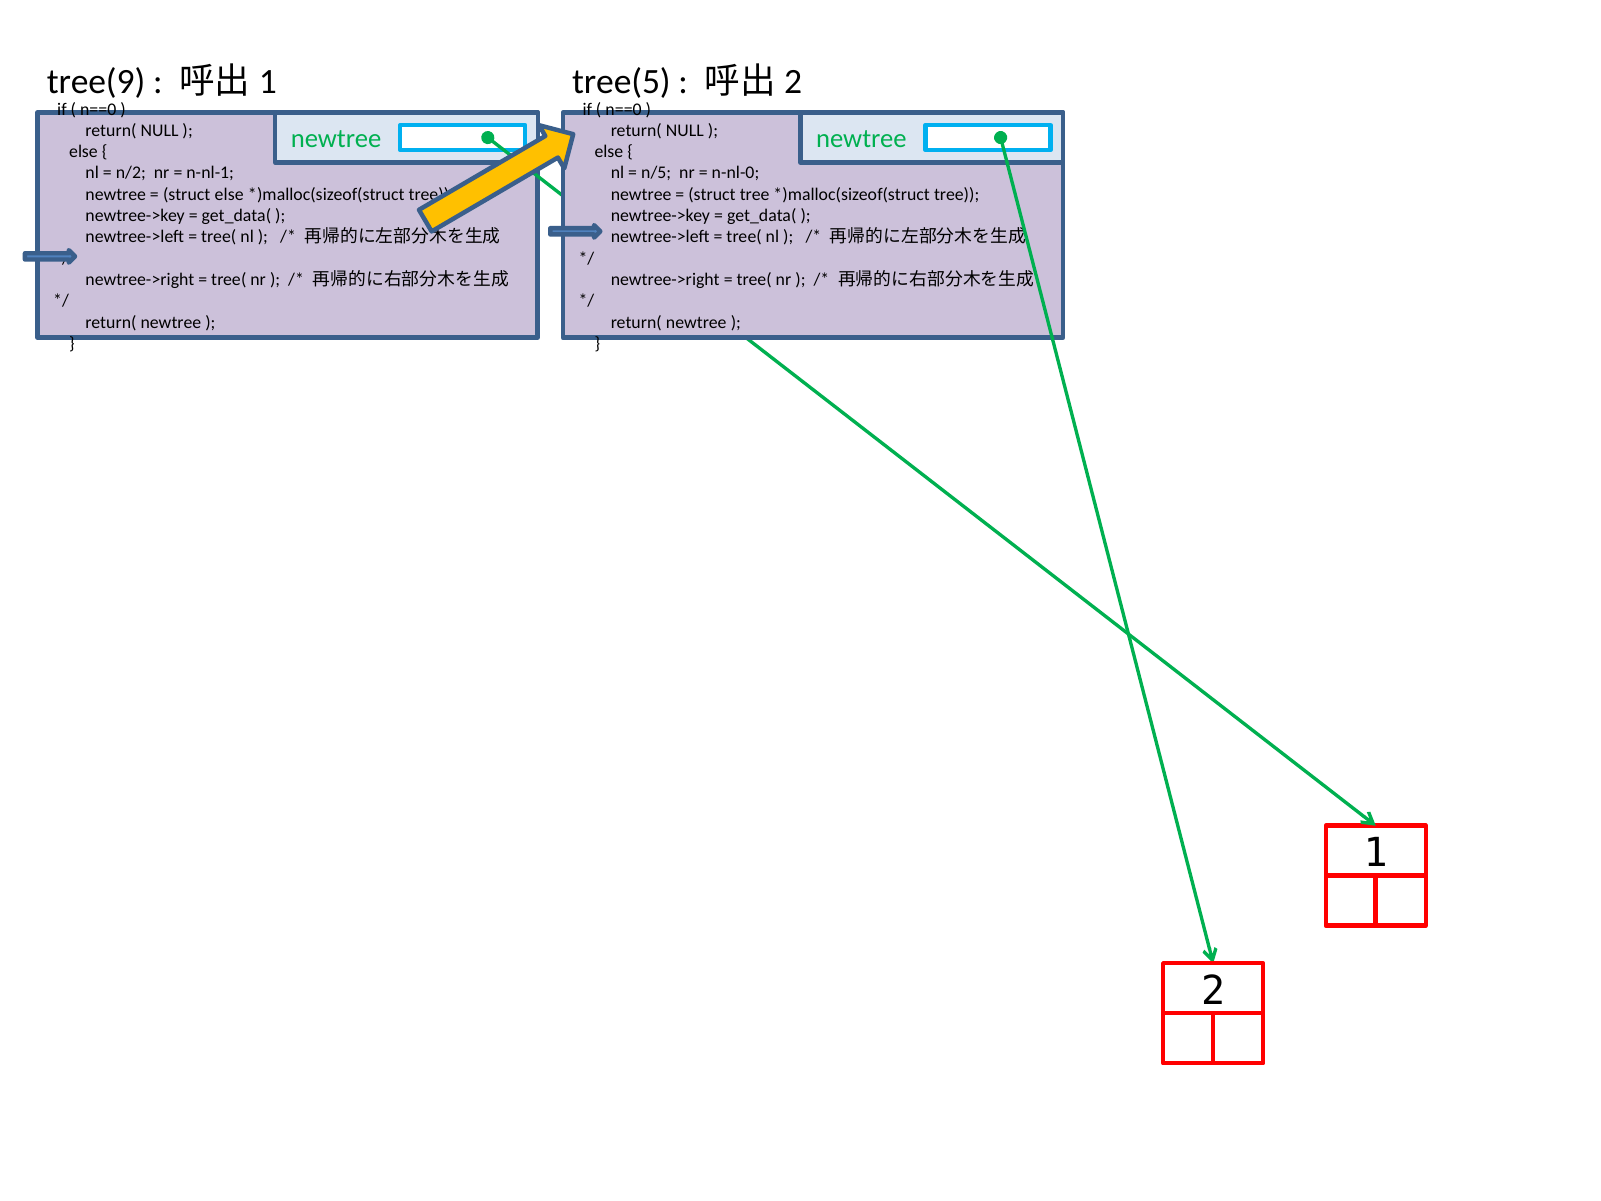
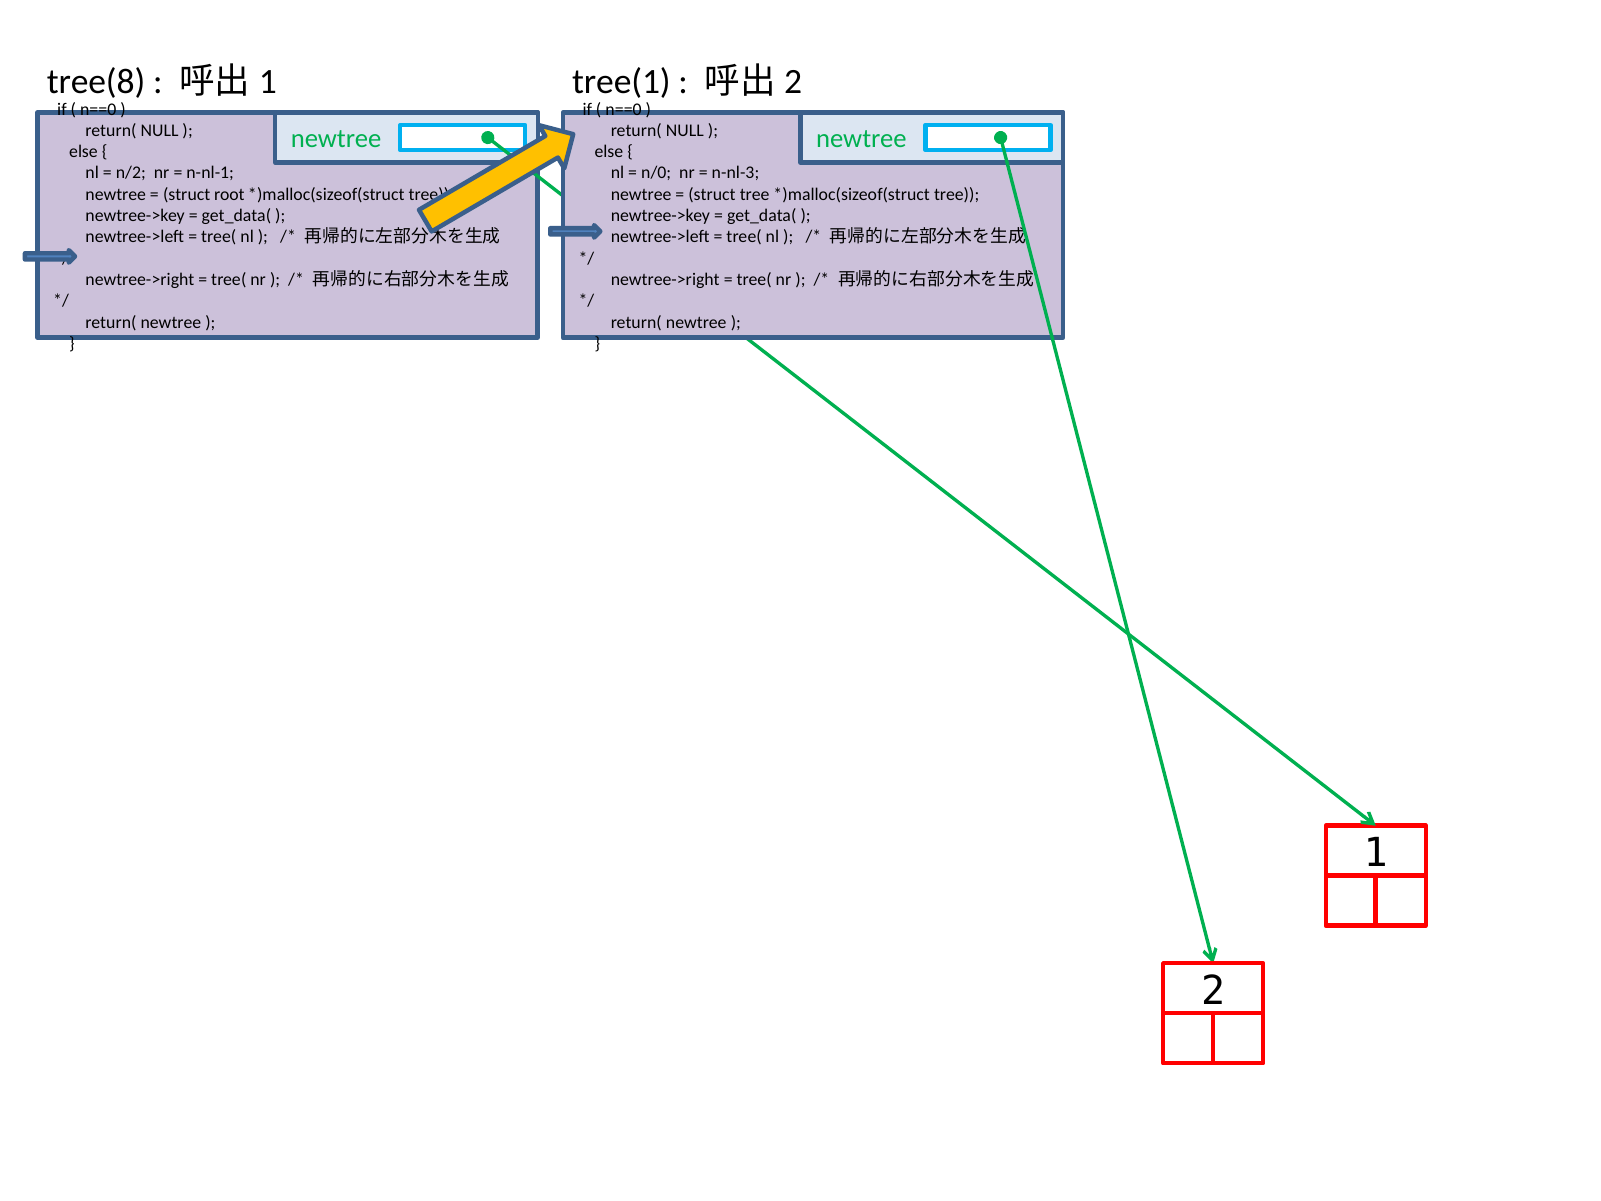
tree(9: tree(9 -> tree(8
tree(5: tree(5 -> tree(1
n/5: n/5 -> n/0
n-nl-0: n-nl-0 -> n-nl-3
struct else: else -> root
